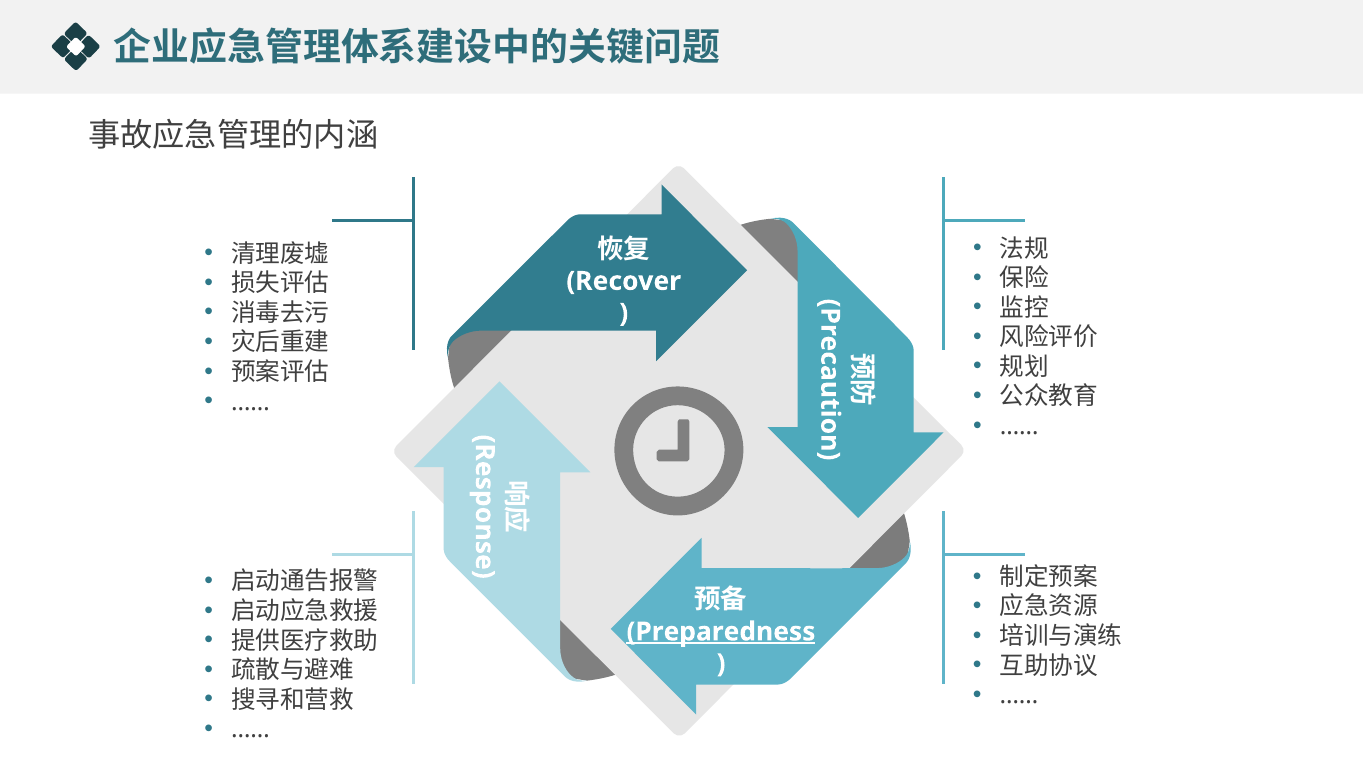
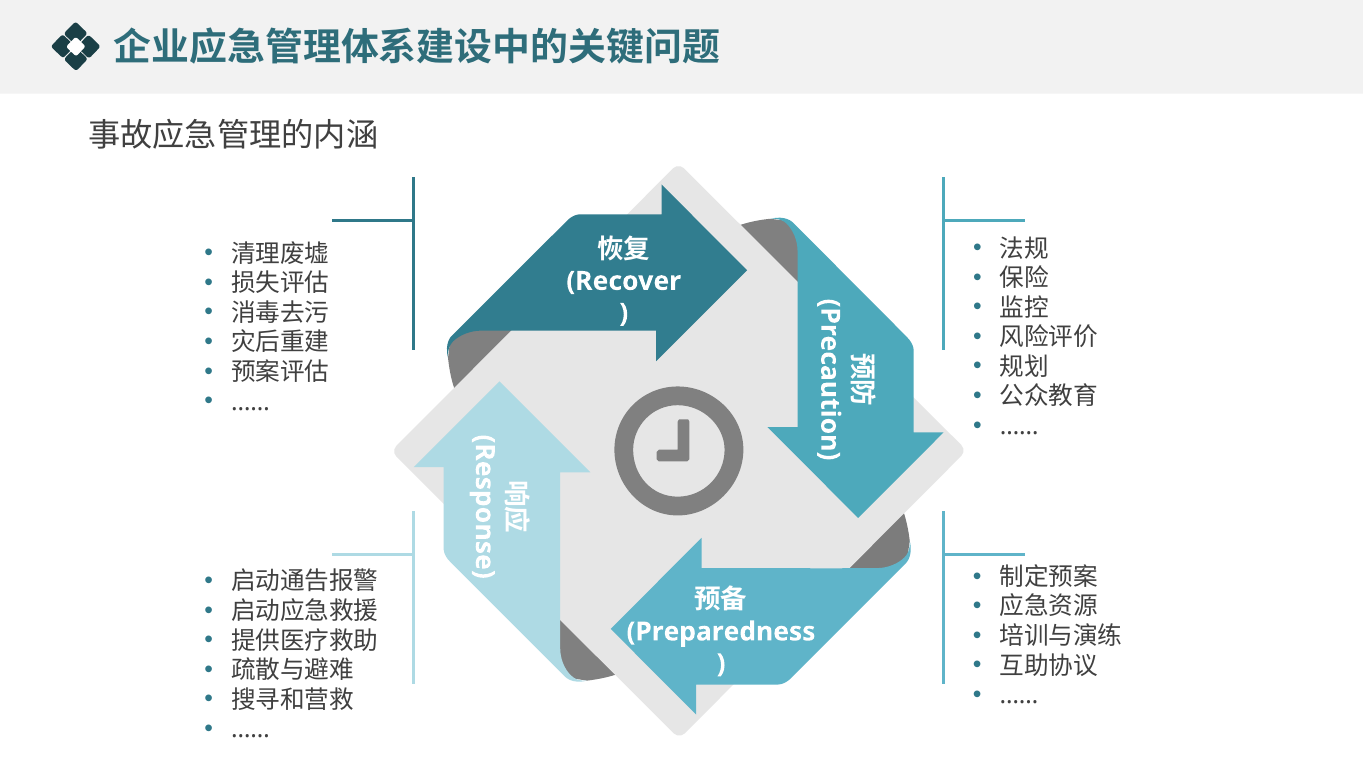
Preparedness underline: present -> none
